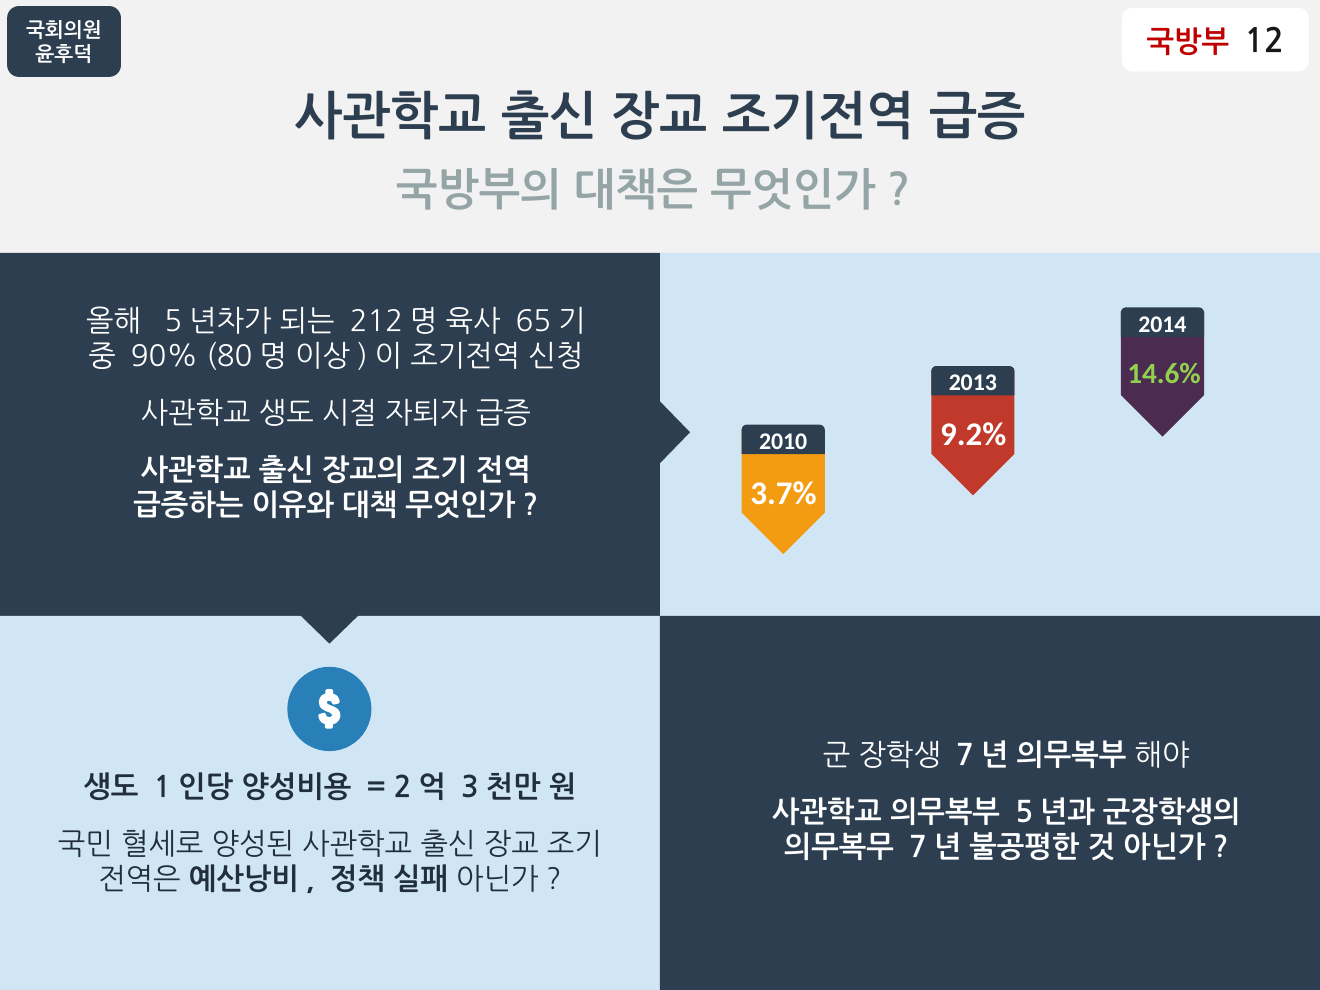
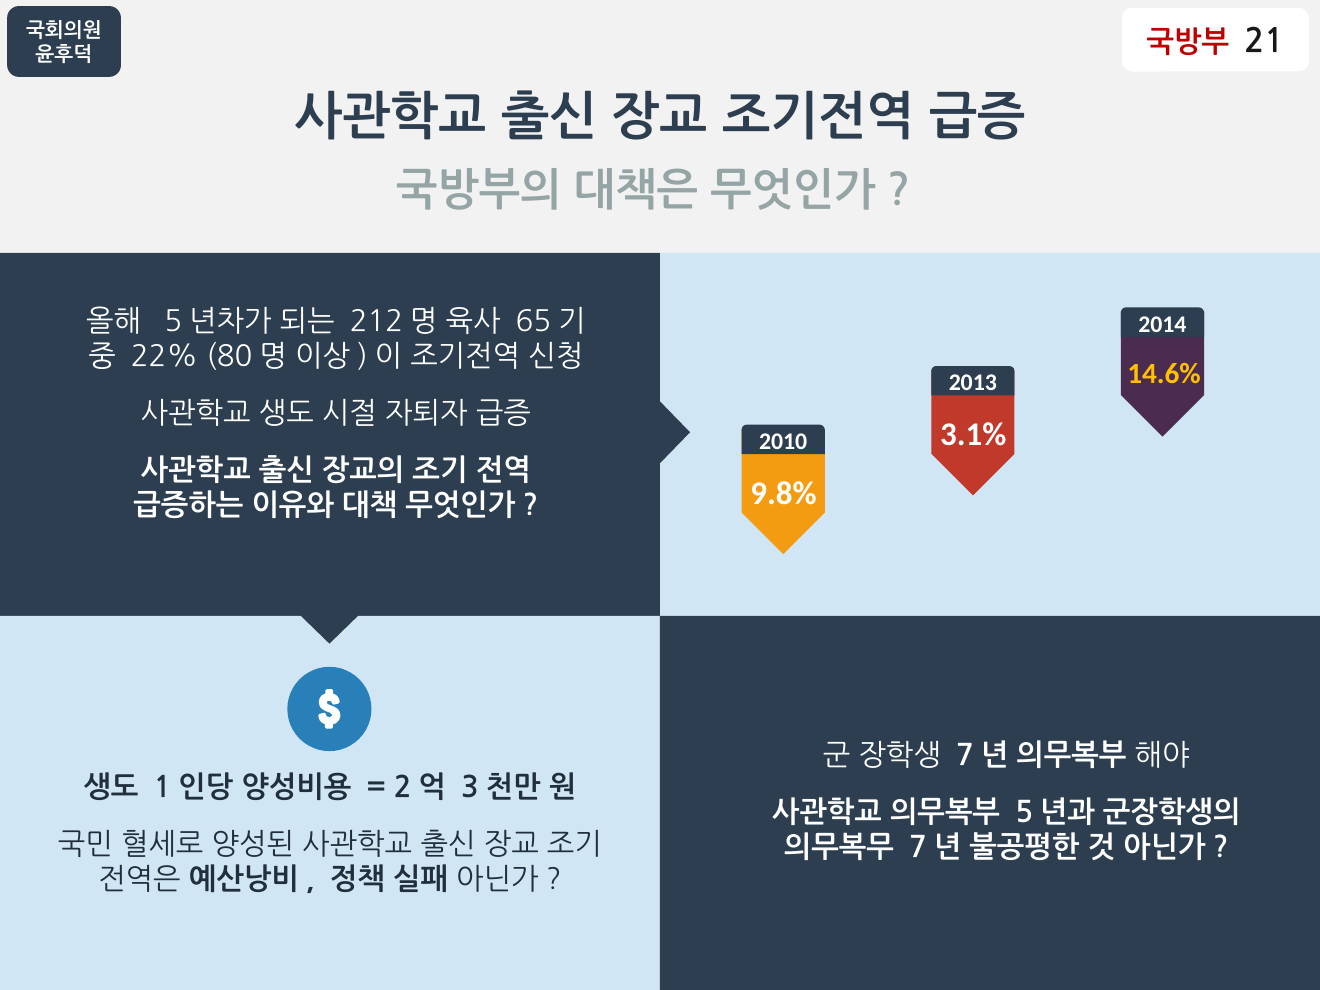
12: 12 -> 21
90%: 90% -> 22%
14.6% colour: light green -> yellow
9.2%: 9.2% -> 3.1%
3.7%: 3.7% -> 9.8%
